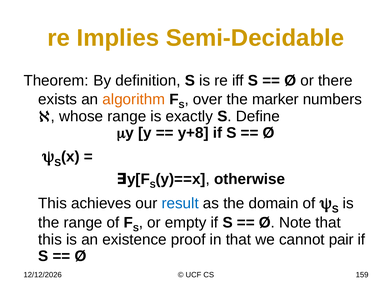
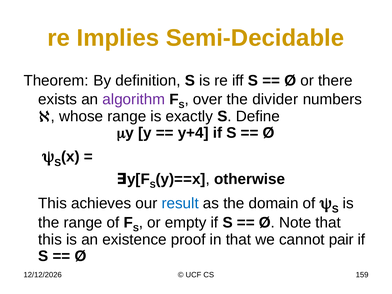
algorithm colour: orange -> purple
marker: marker -> divider
y+8: y+8 -> y+4
